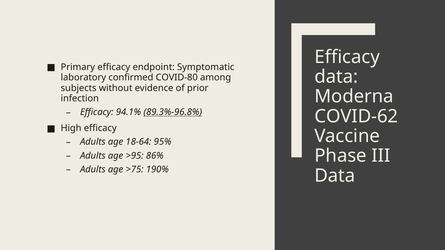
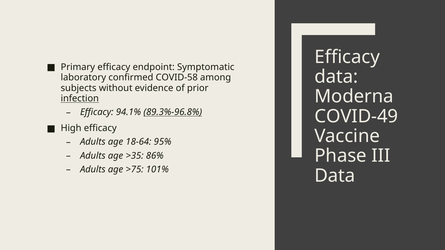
COVID-80: COVID-80 -> COVID-58
infection underline: none -> present
COVID-62: COVID-62 -> COVID-49
>95: >95 -> >35
190%: 190% -> 101%
